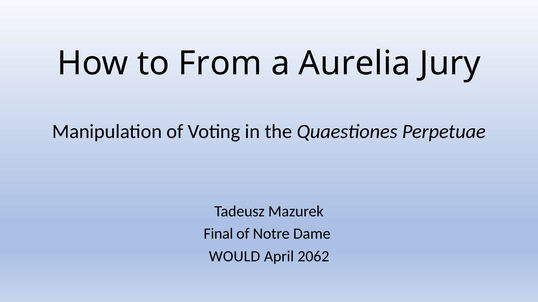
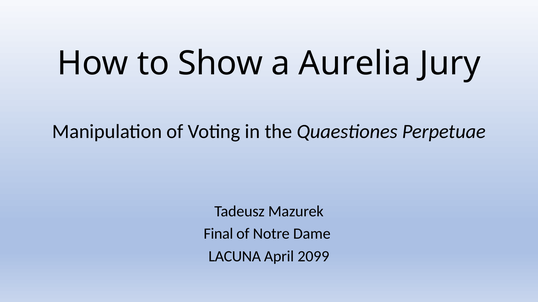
From: From -> Show
WOULD: WOULD -> LACUNA
2062: 2062 -> 2099
